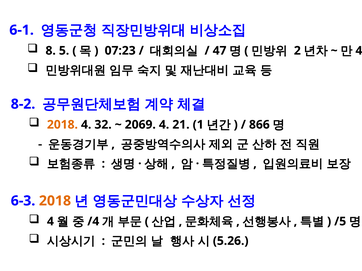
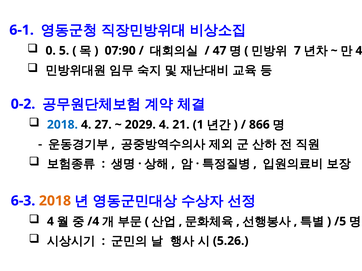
8: 8 -> 0
07:23: 07:23 -> 07:90
2: 2 -> 7
8-2: 8-2 -> 0-2
2018 at (62, 125) colour: orange -> blue
32: 32 -> 27
2069: 2069 -> 2029
